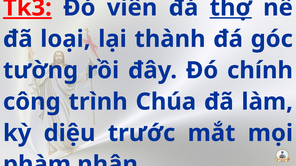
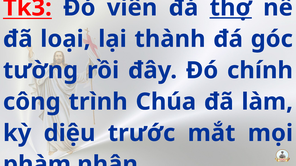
Tk3 underline: present -> none
